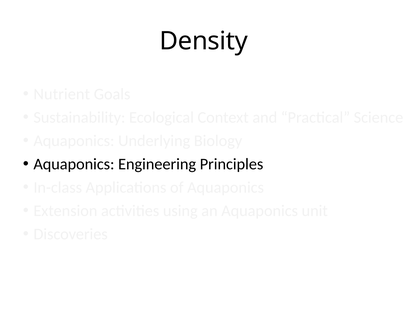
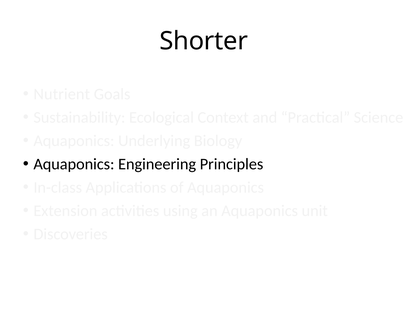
Density: Density -> Shorter
